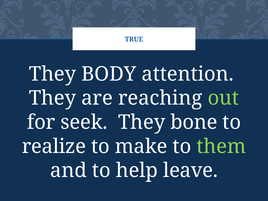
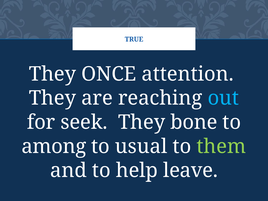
BODY: BODY -> ONCE
out colour: light green -> light blue
realize: realize -> among
make: make -> usual
